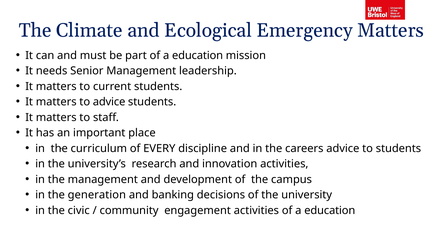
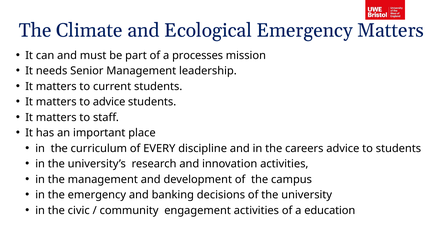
part of a education: education -> processes
the generation: generation -> emergency
